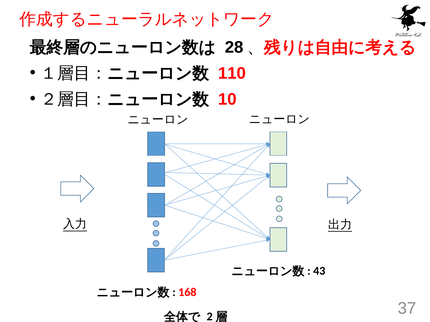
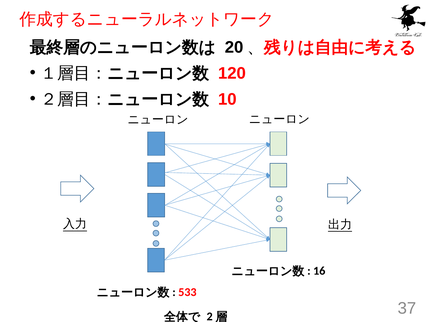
28: 28 -> 20
110: 110 -> 120
43: 43 -> 16
168: 168 -> 533
